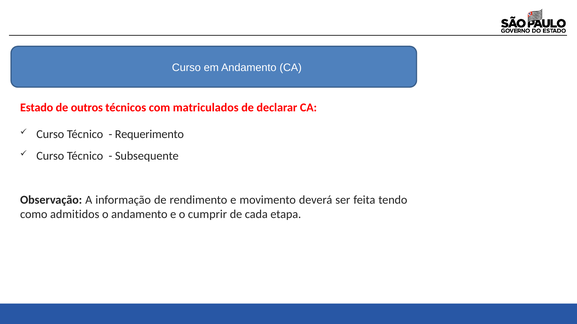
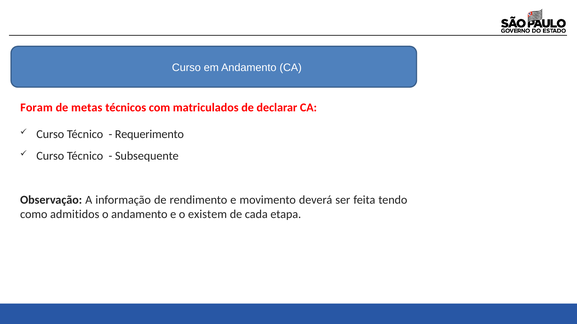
Estado: Estado -> Foram
outros: outros -> metas
cumprir: cumprir -> existem
